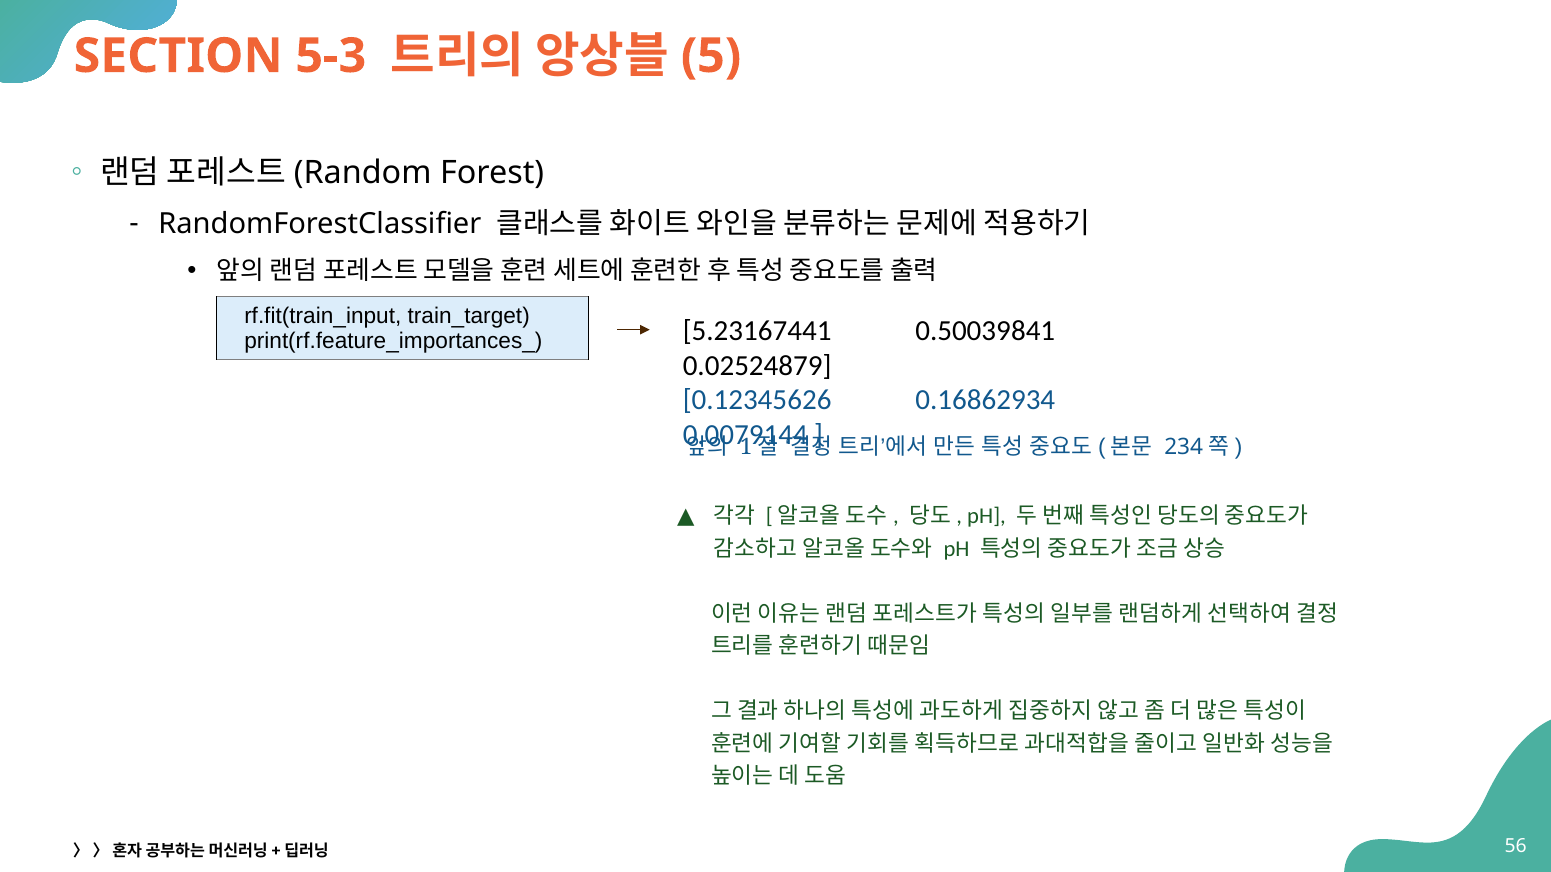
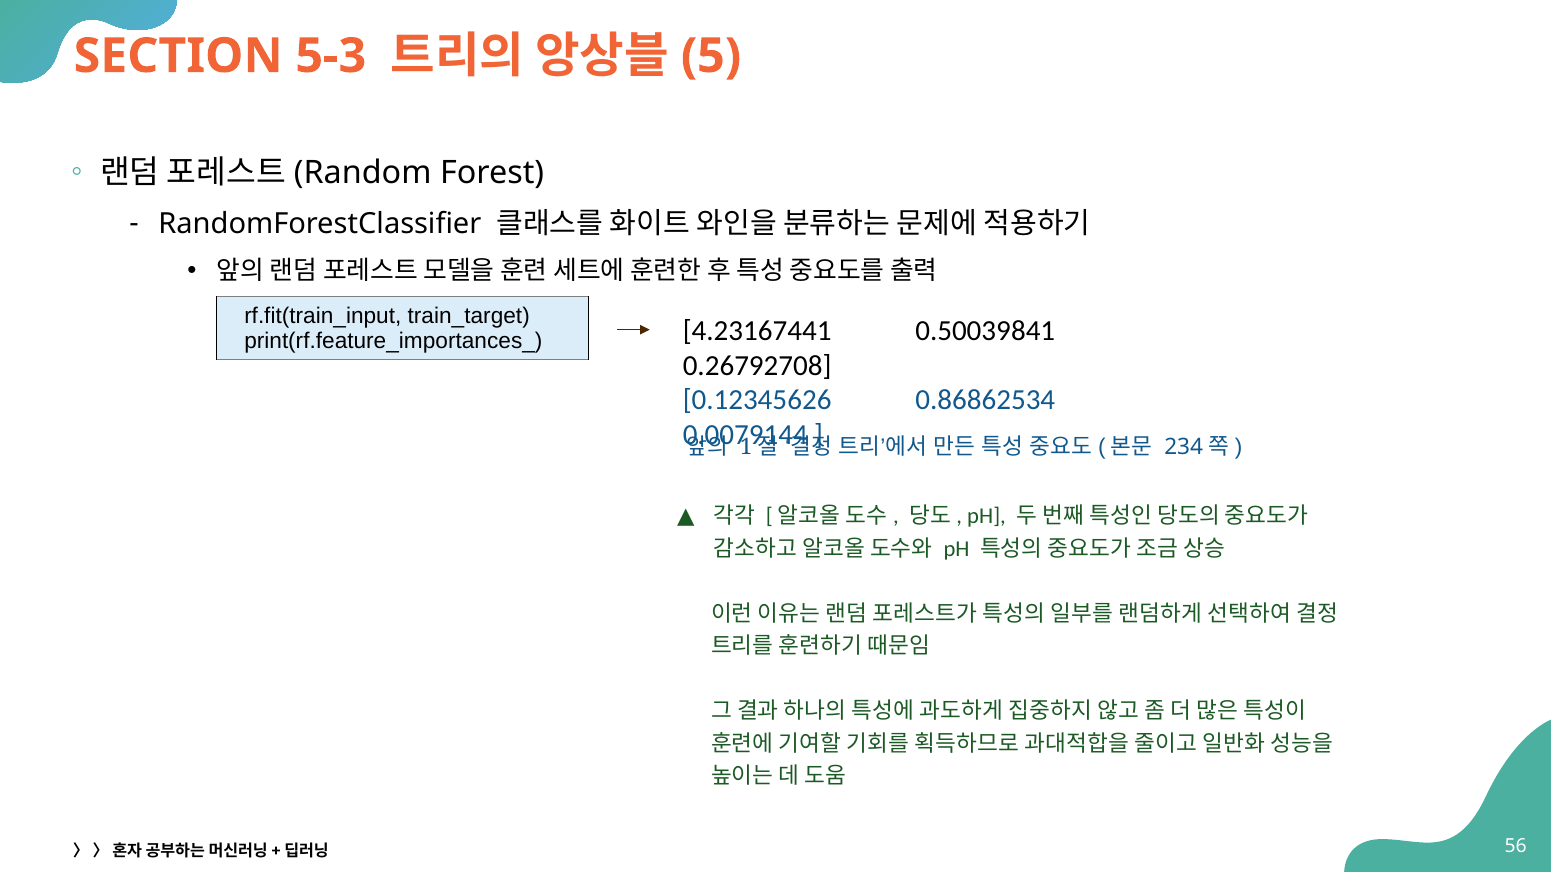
5.23167441: 5.23167441 -> 4.23167441
0.02524879: 0.02524879 -> 0.26792708
0.16862934: 0.16862934 -> 0.86862534
